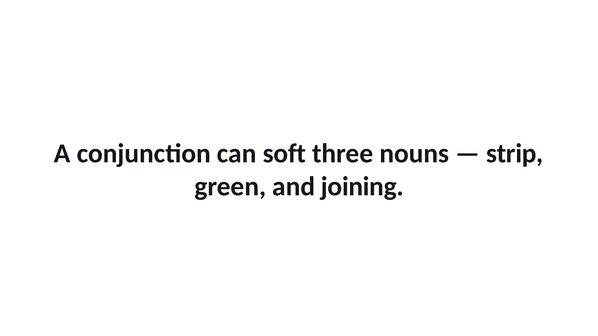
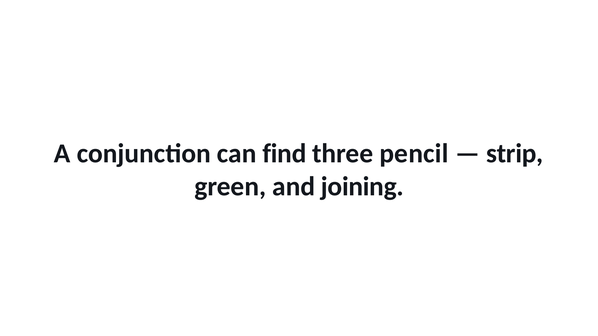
soft: soft -> find
nouns: nouns -> pencil
